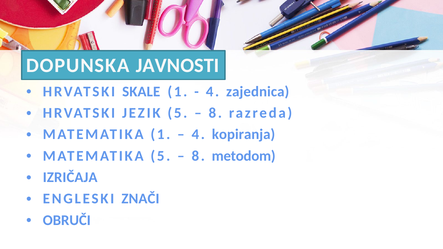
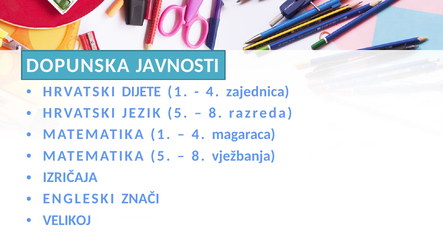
SKALE: SKALE -> DIJETE
kopiranja: kopiranja -> magaraca
metodom: metodom -> vježbanja
OBRUČI: OBRUČI -> VELIKOJ
